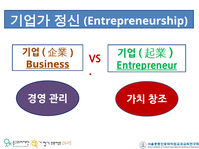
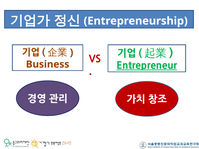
Business underline: present -> none
